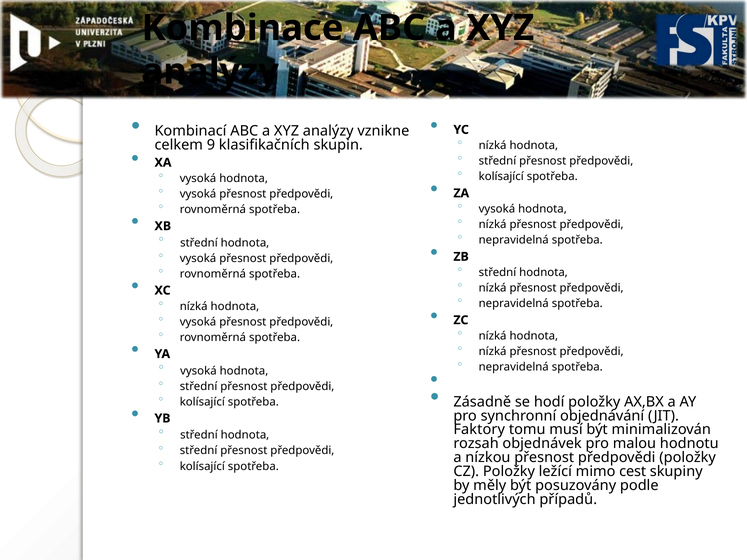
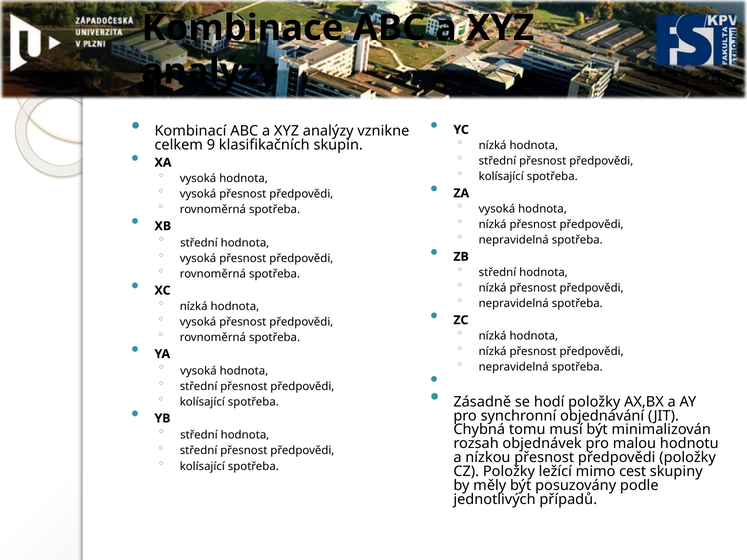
Faktory: Faktory -> Chybná
